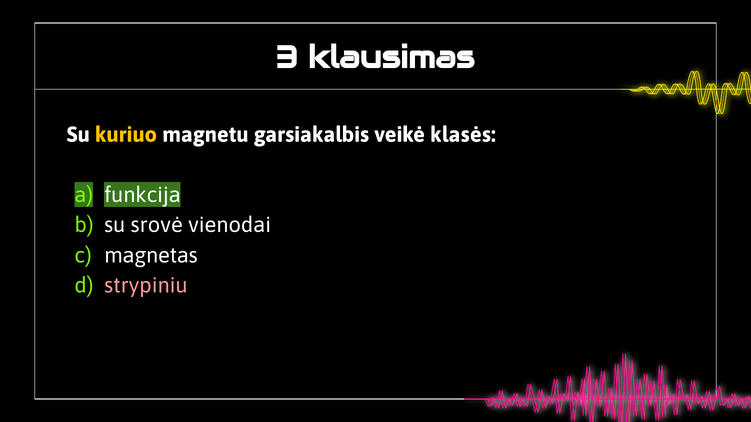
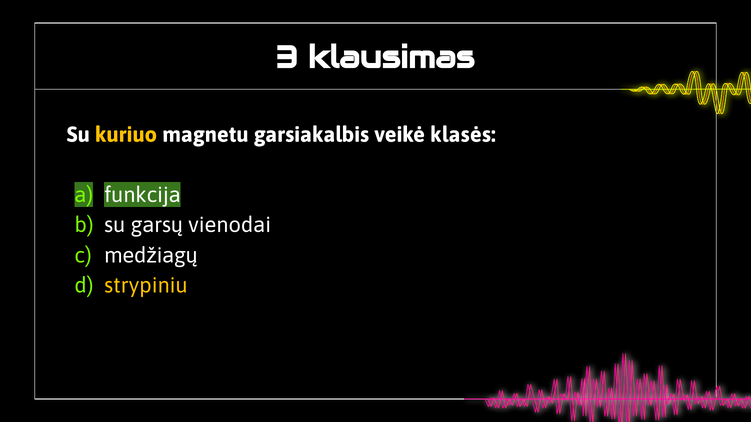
srovė: srovė -> garsų
magnetas: magnetas -> medžiagų
strypiniu colour: pink -> yellow
